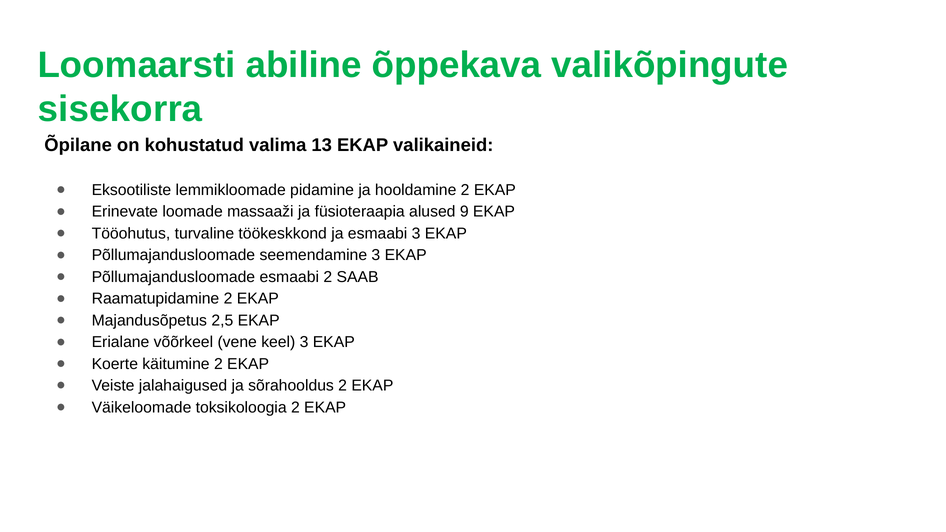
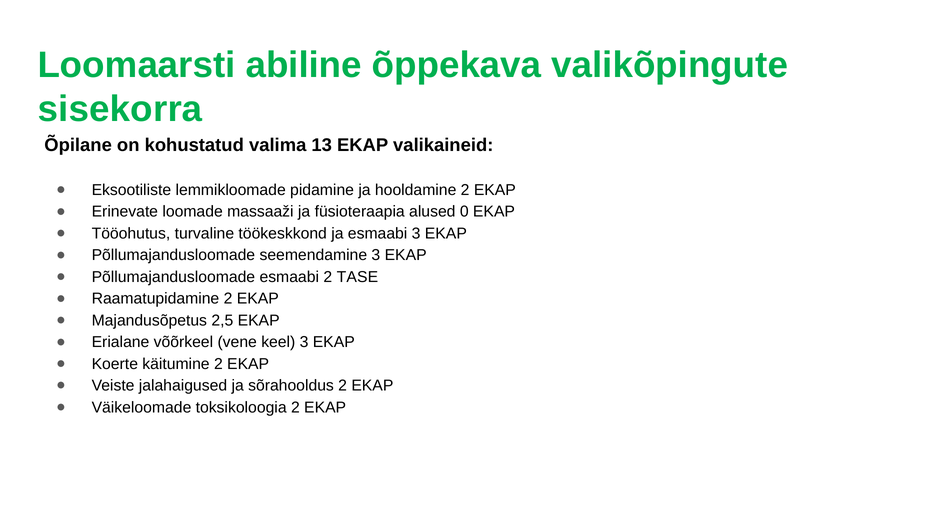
9: 9 -> 0
SAAB: SAAB -> TASE
